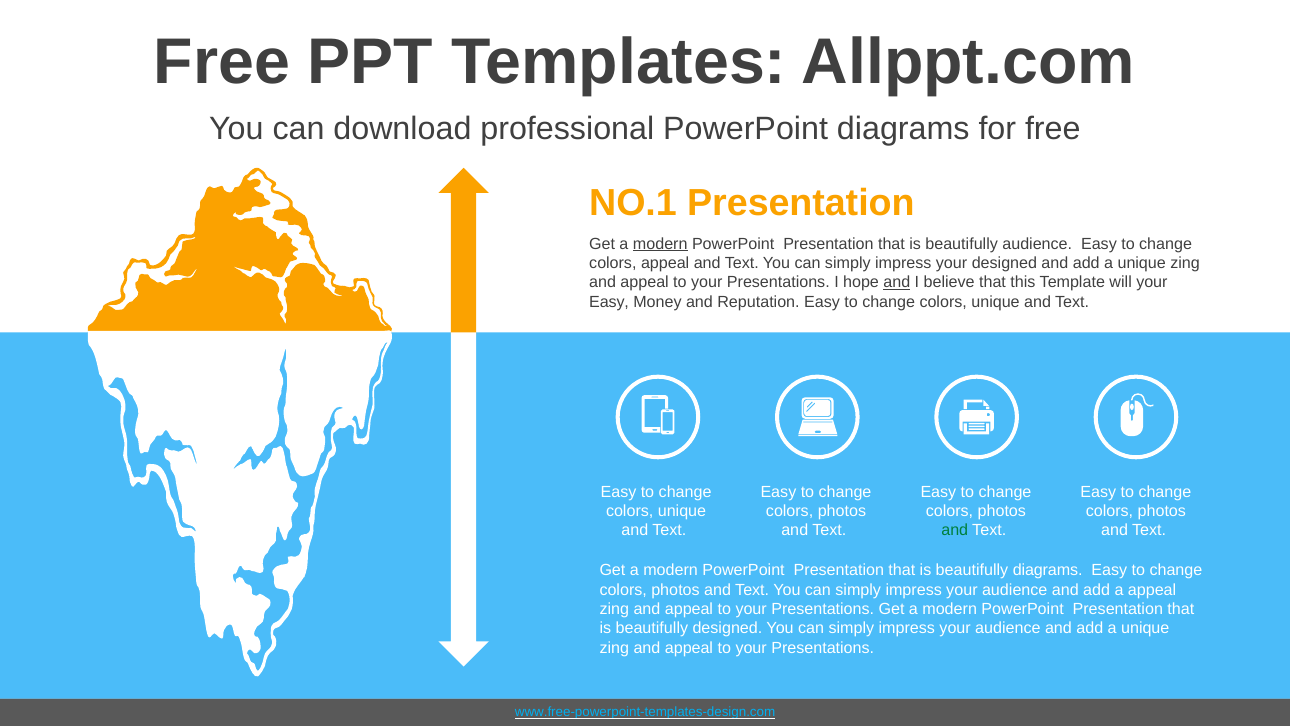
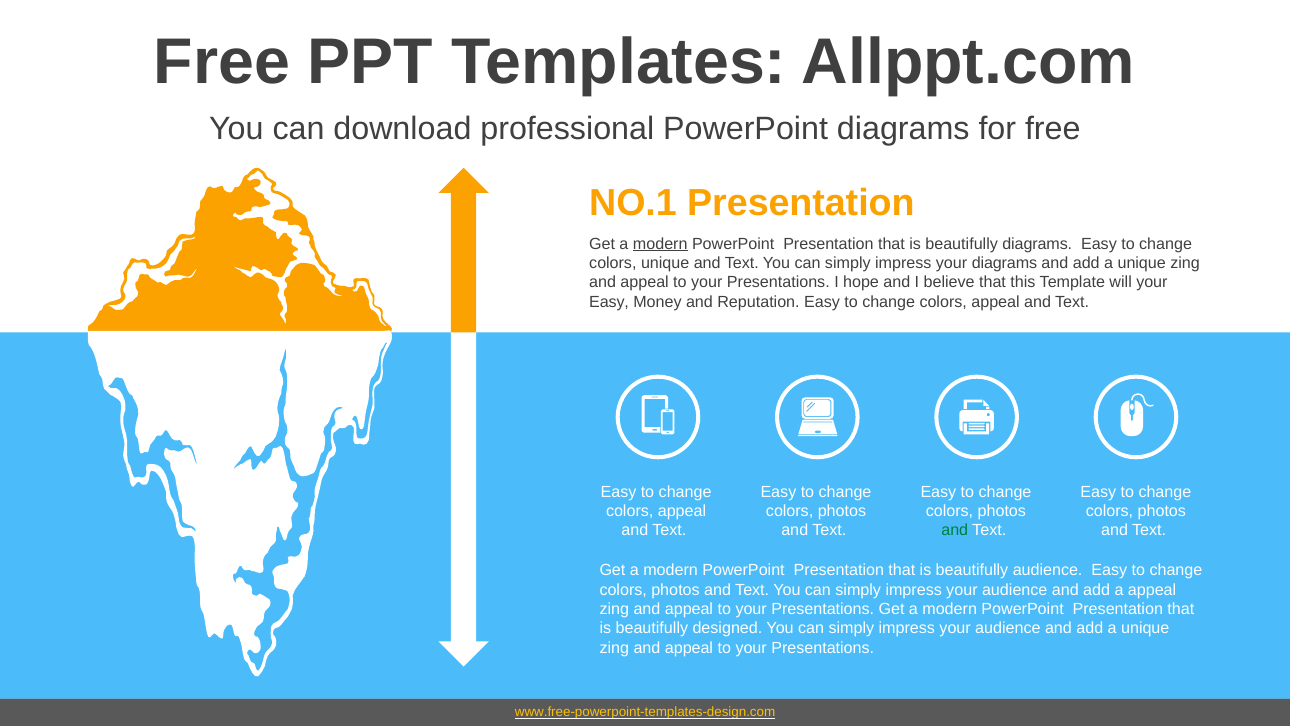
beautifully audience: audience -> diagrams
colors appeal: appeal -> unique
your designed: designed -> diagrams
and at (897, 282) underline: present -> none
unique at (996, 302): unique -> appeal
unique at (682, 511): unique -> appeal
beautifully diagrams: diagrams -> audience
www.free-powerpoint-templates-design.com colour: light blue -> yellow
